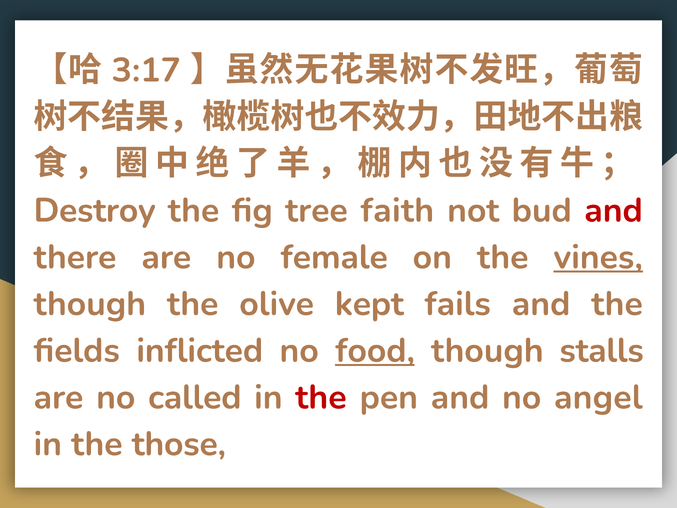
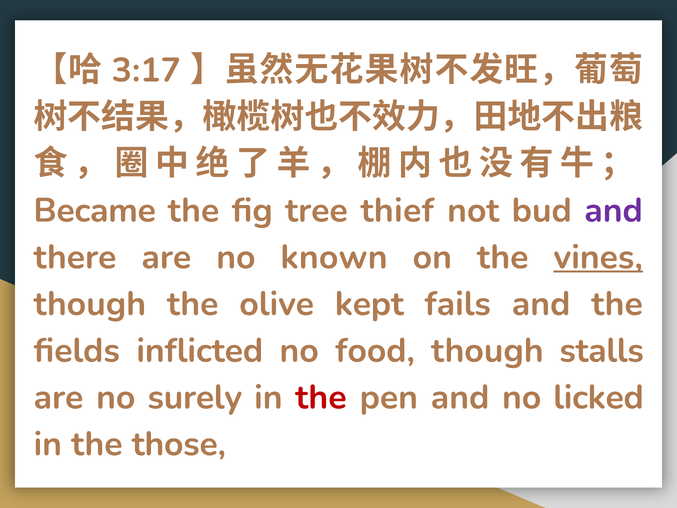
Destroy: Destroy -> Became
faith: faith -> thief
and at (614, 210) colour: red -> purple
female: female -> known
food underline: present -> none
called: called -> surely
angel: angel -> licked
